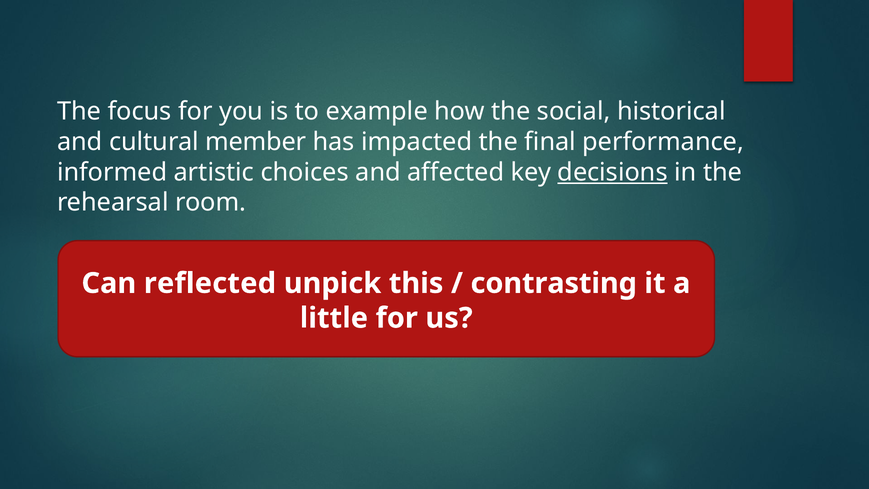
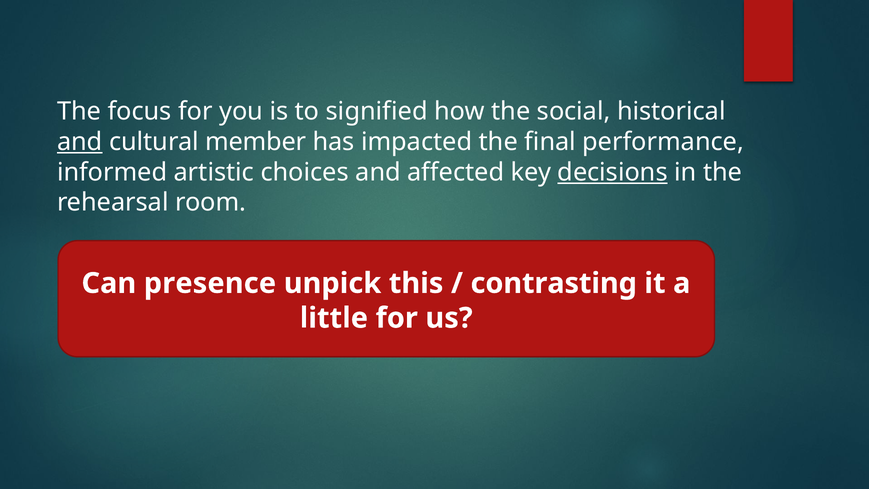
example: example -> signified
and at (80, 142) underline: none -> present
reflected: reflected -> presence
